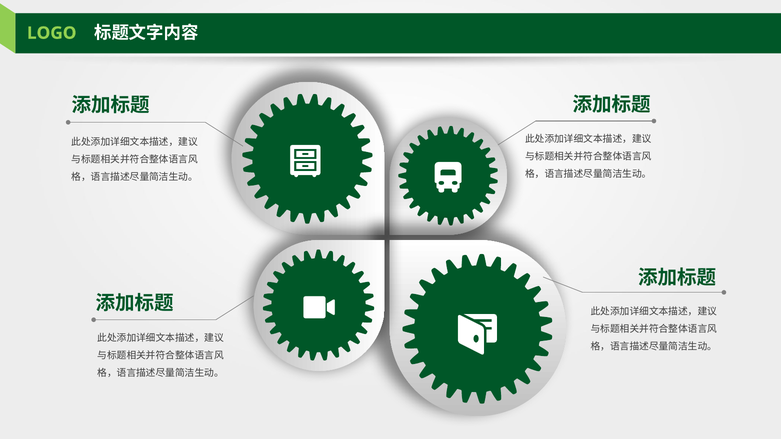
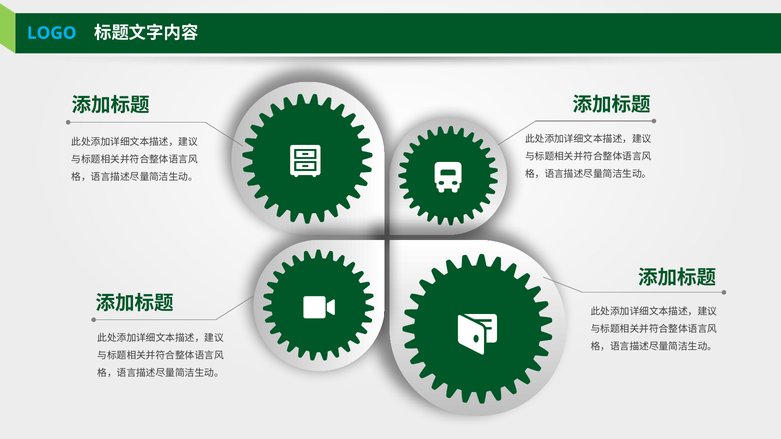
LOGO colour: light green -> light blue
